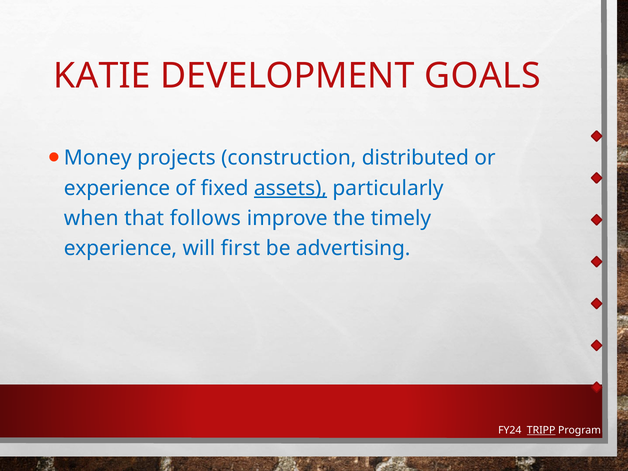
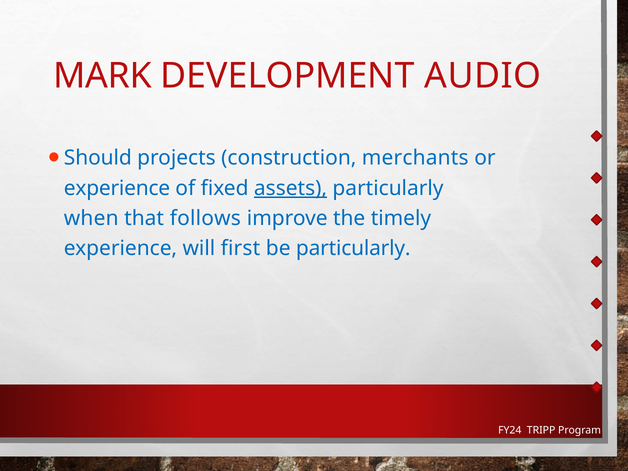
KATIE: KATIE -> MARK
GOALS: GOALS -> AUDIO
Money: Money -> Should
distributed: distributed -> merchants
be advertising: advertising -> particularly
TRIPP underline: present -> none
